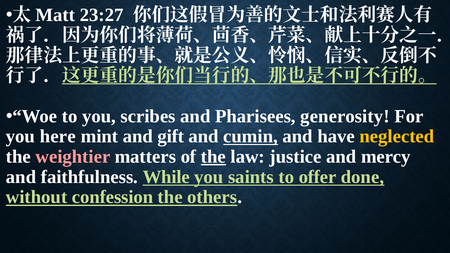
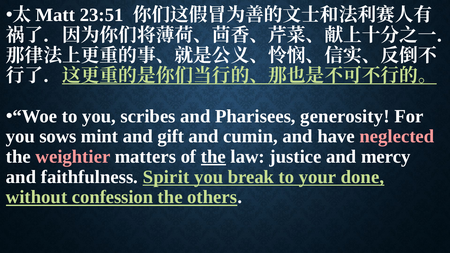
23:27: 23:27 -> 23:51
here: here -> sows
cumin underline: present -> none
neglected colour: yellow -> pink
While: While -> Spirit
saints: saints -> break
offer: offer -> your
